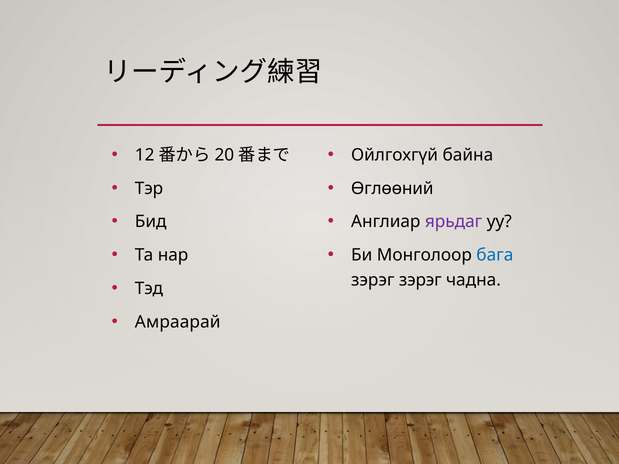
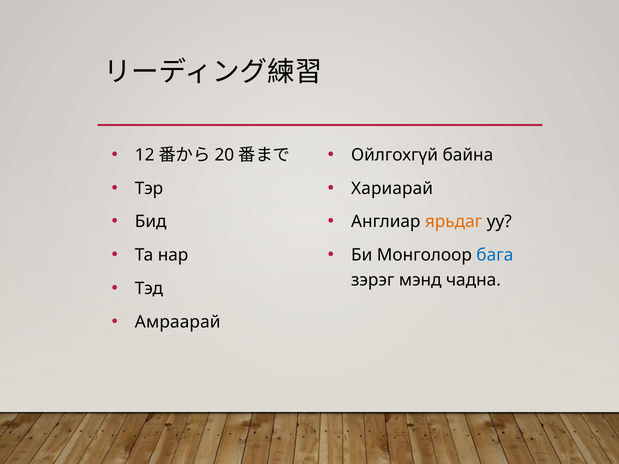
Өглөөний: Өглөөний -> Хариарай
ярьдаг colour: purple -> orange
зэрэг зэрэг: зэрэг -> мэнд
